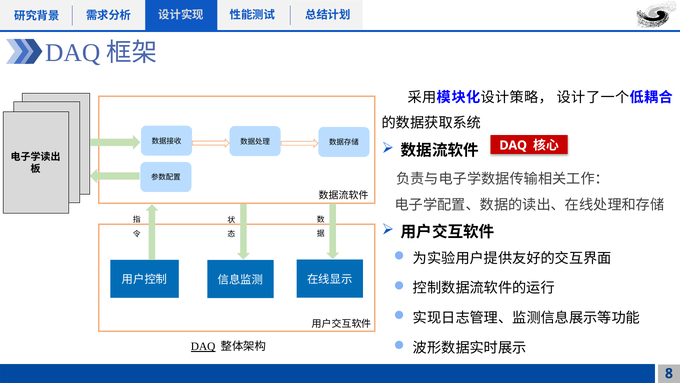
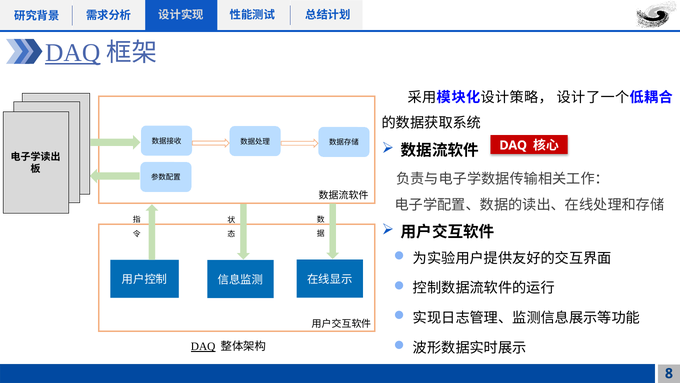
DAQ at (73, 53) underline: none -> present
